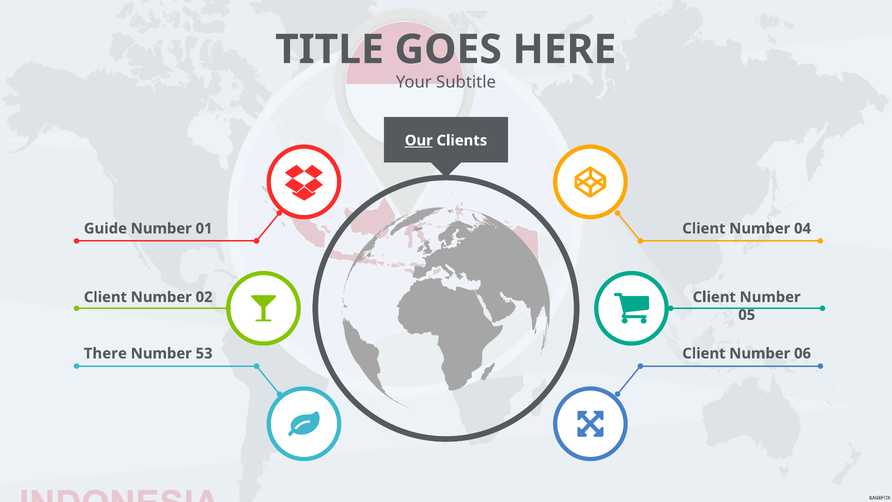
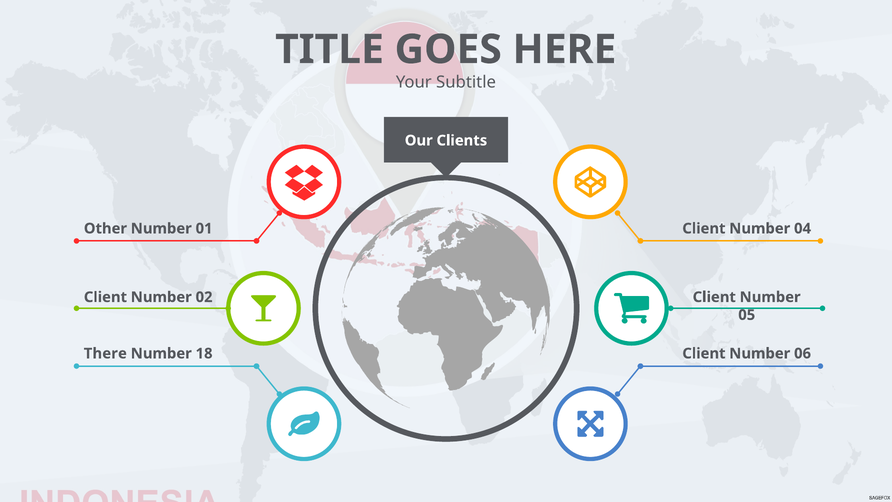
Our underline: present -> none
Guide: Guide -> Other
53: 53 -> 18
